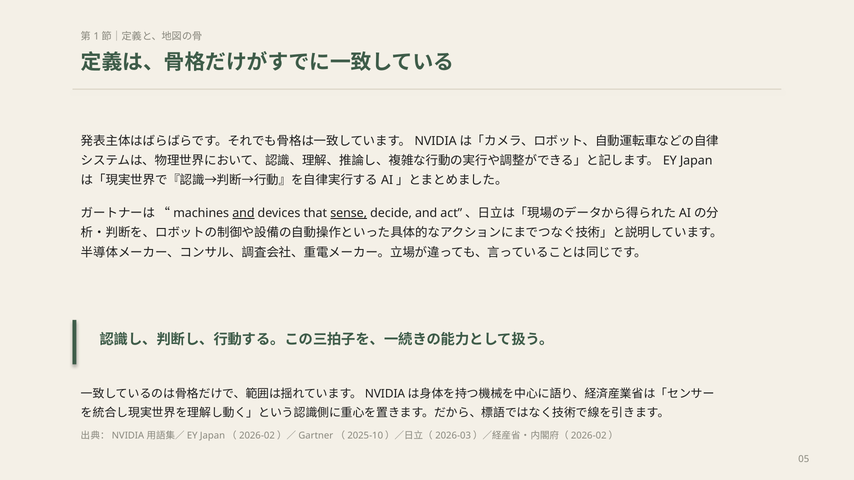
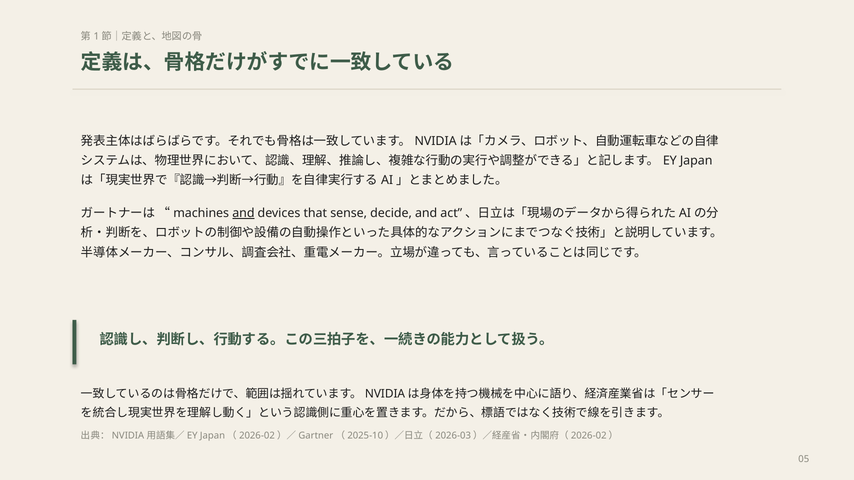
sense underline: present -> none
